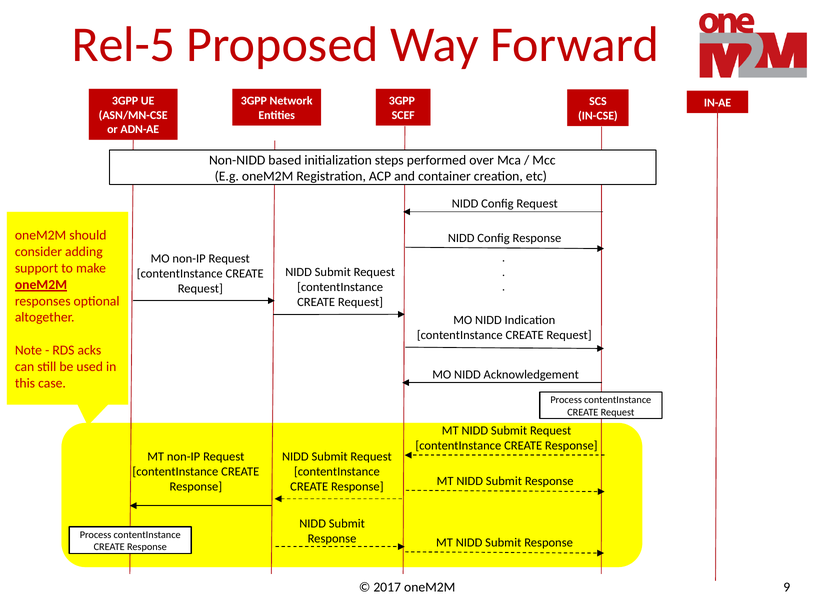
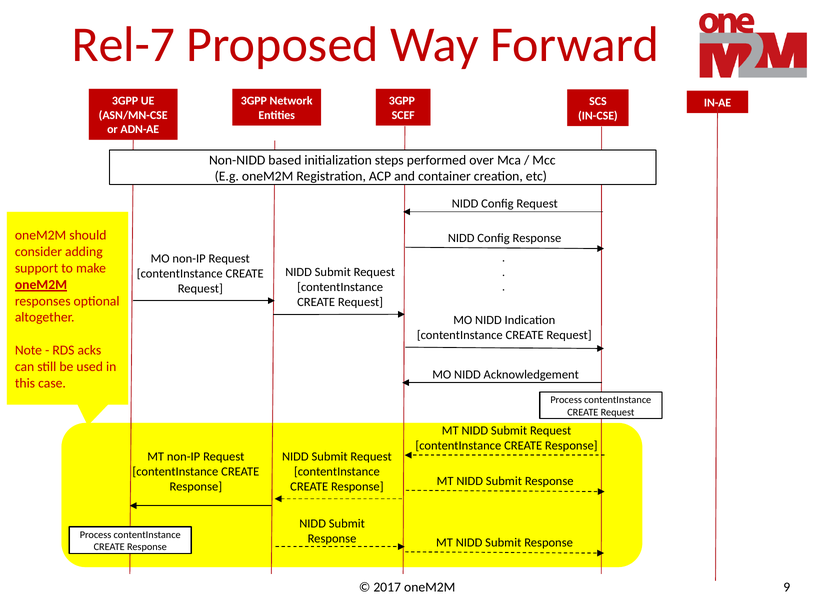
Rel-5: Rel-5 -> Rel-7
